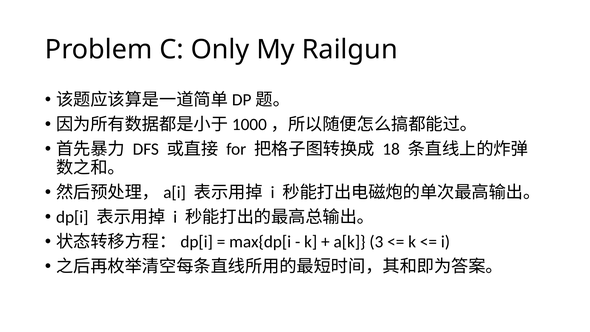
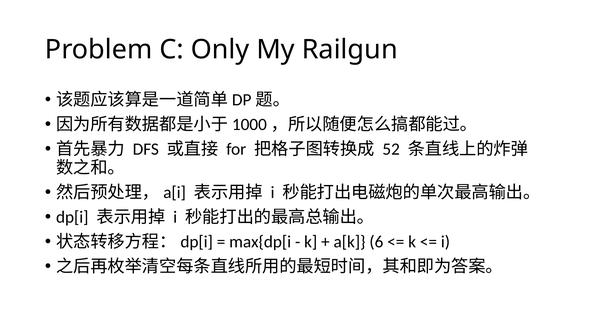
18: 18 -> 52
3: 3 -> 6
